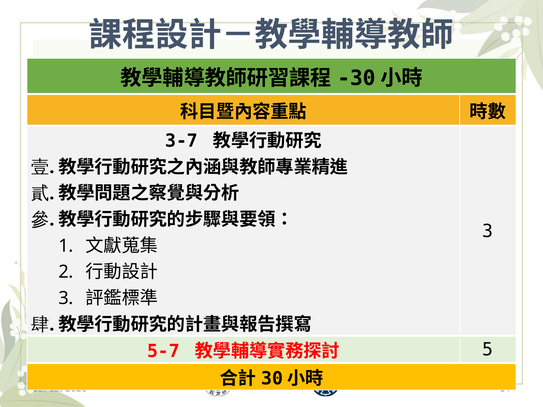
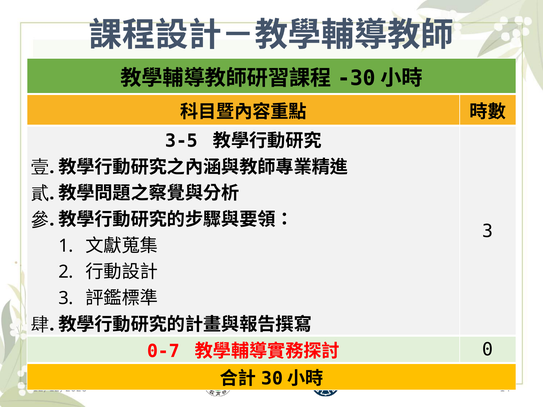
3-7: 3-7 -> 3-5
5-7: 5-7 -> 0-7
5: 5 -> 0
